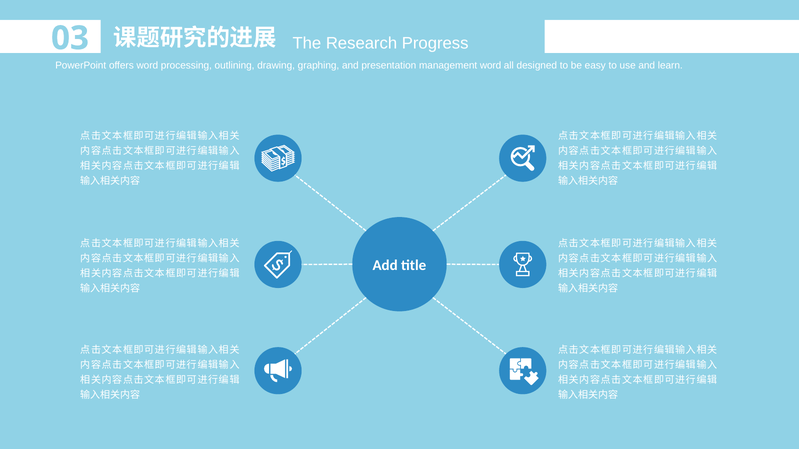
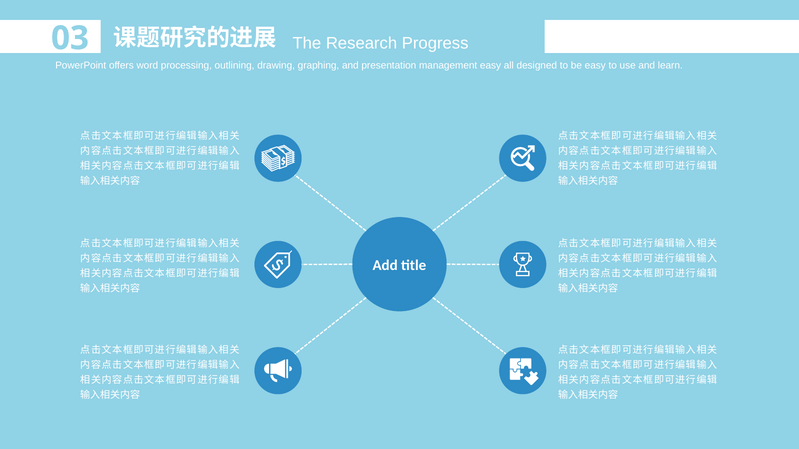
management word: word -> easy
